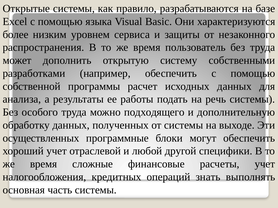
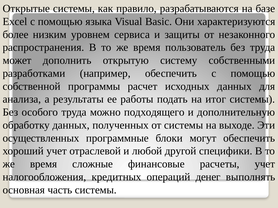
речь: речь -> итог
знать: знать -> денег
